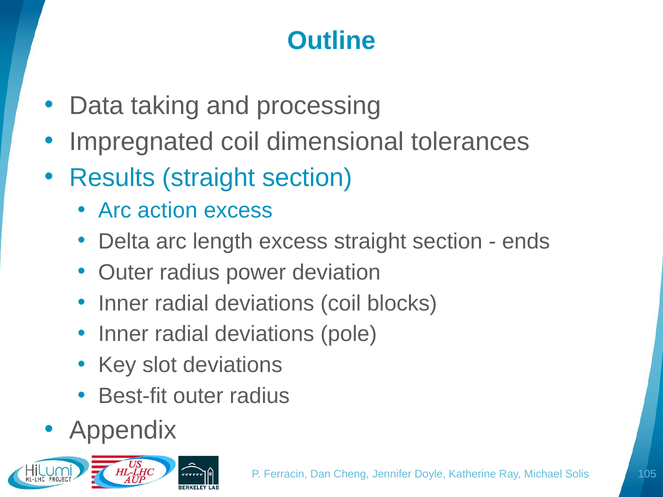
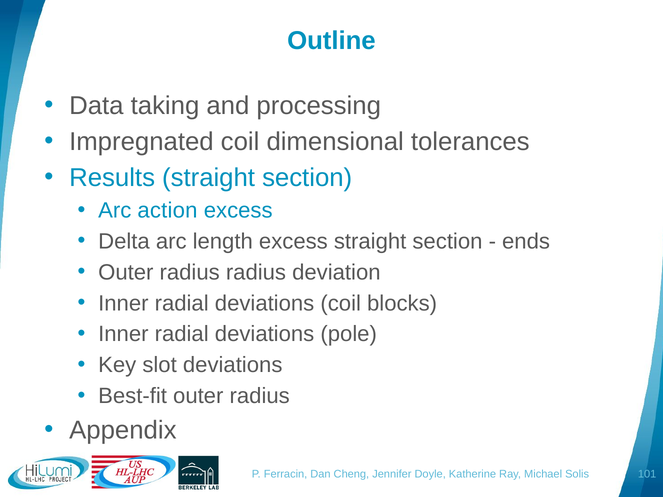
radius power: power -> radius
105: 105 -> 101
